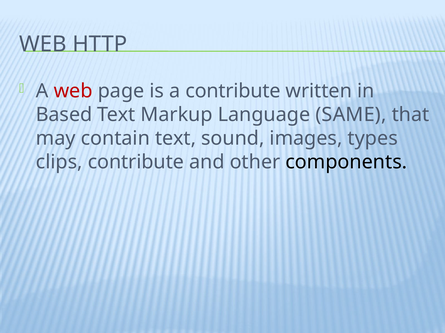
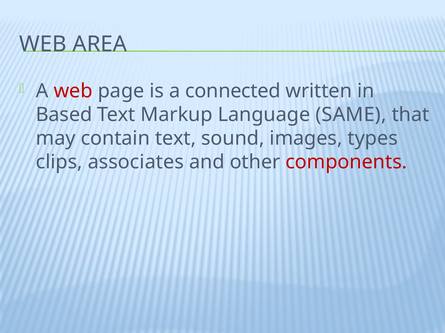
HTTP: HTTP -> AREA
a contribute: contribute -> connected
clips contribute: contribute -> associates
components colour: black -> red
